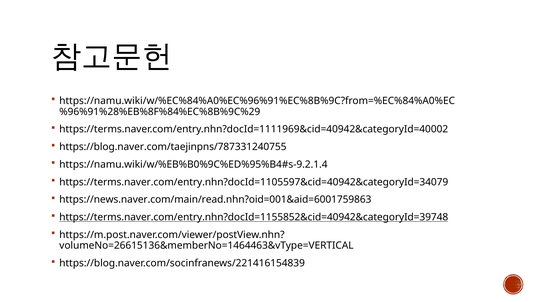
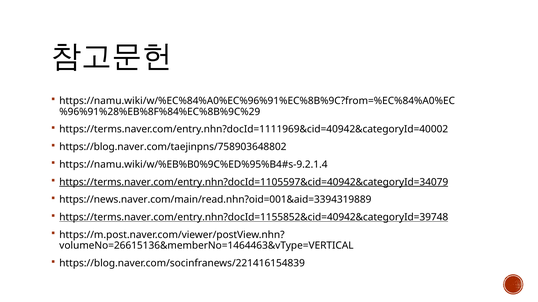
https://blog.naver.com/taejinpns/787331240755: https://blog.naver.com/taejinpns/787331240755 -> https://blog.naver.com/taejinpns/758903648802
https://terms.naver.com/entry.nhn?docId=1105597&cid=40942&categoryId=34079 underline: none -> present
https://news.naver.com/main/read.nhn?oid=001&aid=6001759863: https://news.naver.com/main/read.nhn?oid=001&aid=6001759863 -> https://news.naver.com/main/read.nhn?oid=001&aid=3394319889
